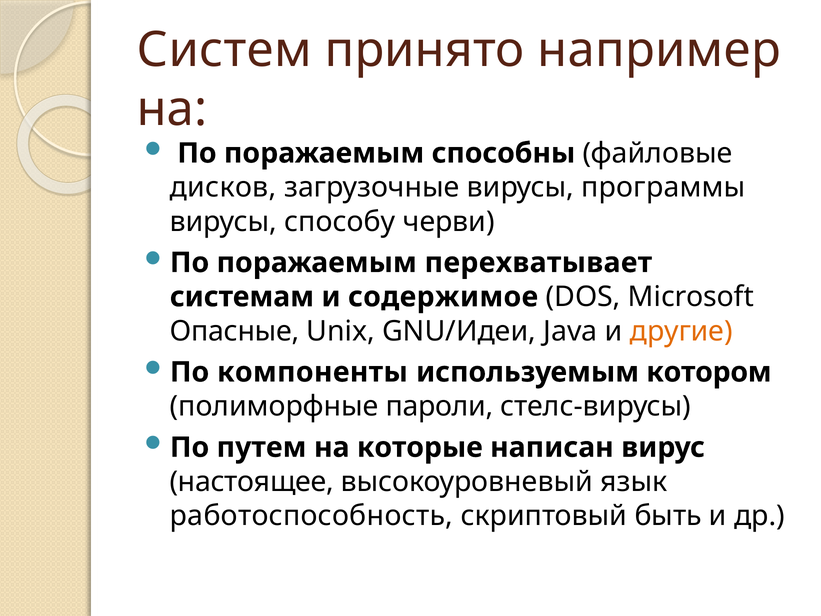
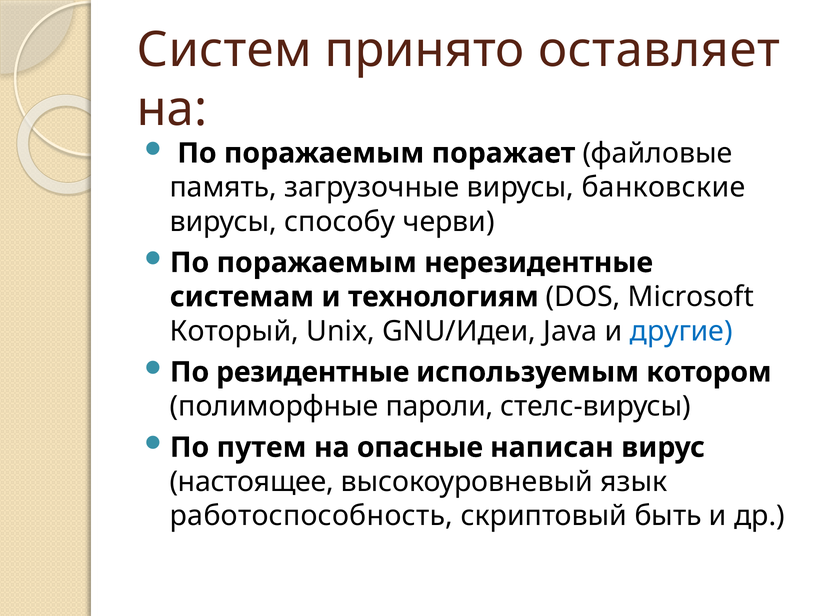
например: например -> оставляет
способны: способны -> поражает
дисков: дисков -> память
программы: программы -> банковские
перехватывает: перехватывает -> нерезидентные
содержимое: содержимое -> технологиям
Опасные: Опасные -> Который
другие colour: orange -> blue
компоненты: компоненты -> резидентные
которые: которые -> опасные
